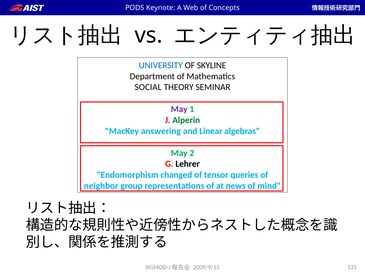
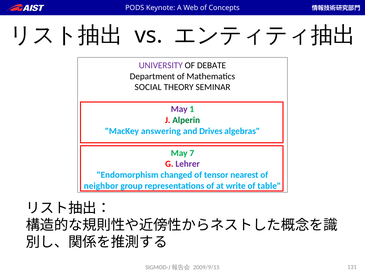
UNIVERSITY colour: blue -> purple
SKYLINE: SKYLINE -> DEBATE
Linear: Linear -> Drives
2: 2 -> 7
Lehrer colour: black -> purple
queries: queries -> nearest
news: news -> write
mind: mind -> table
